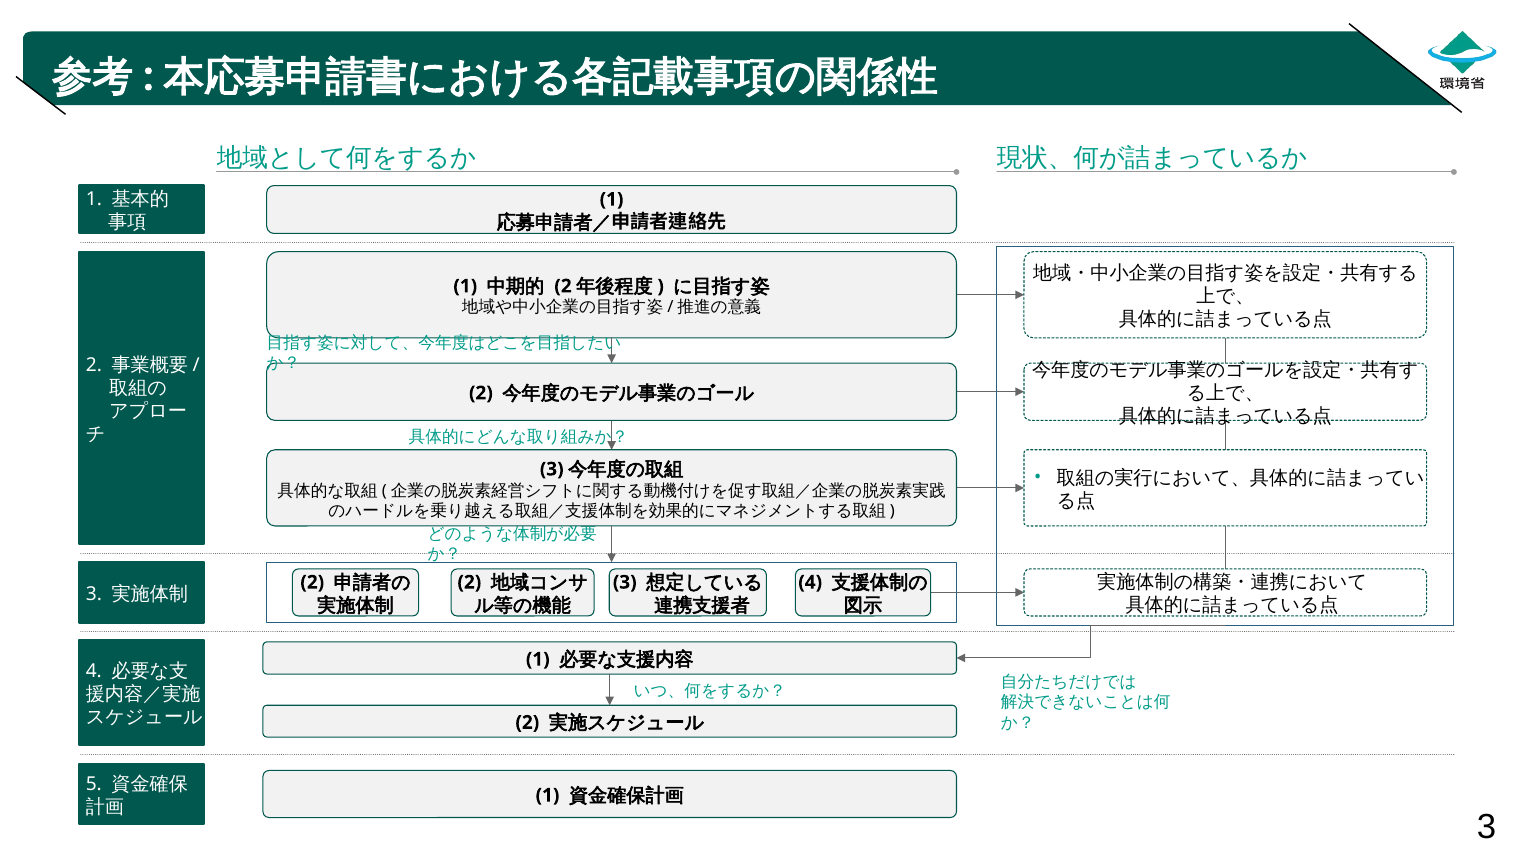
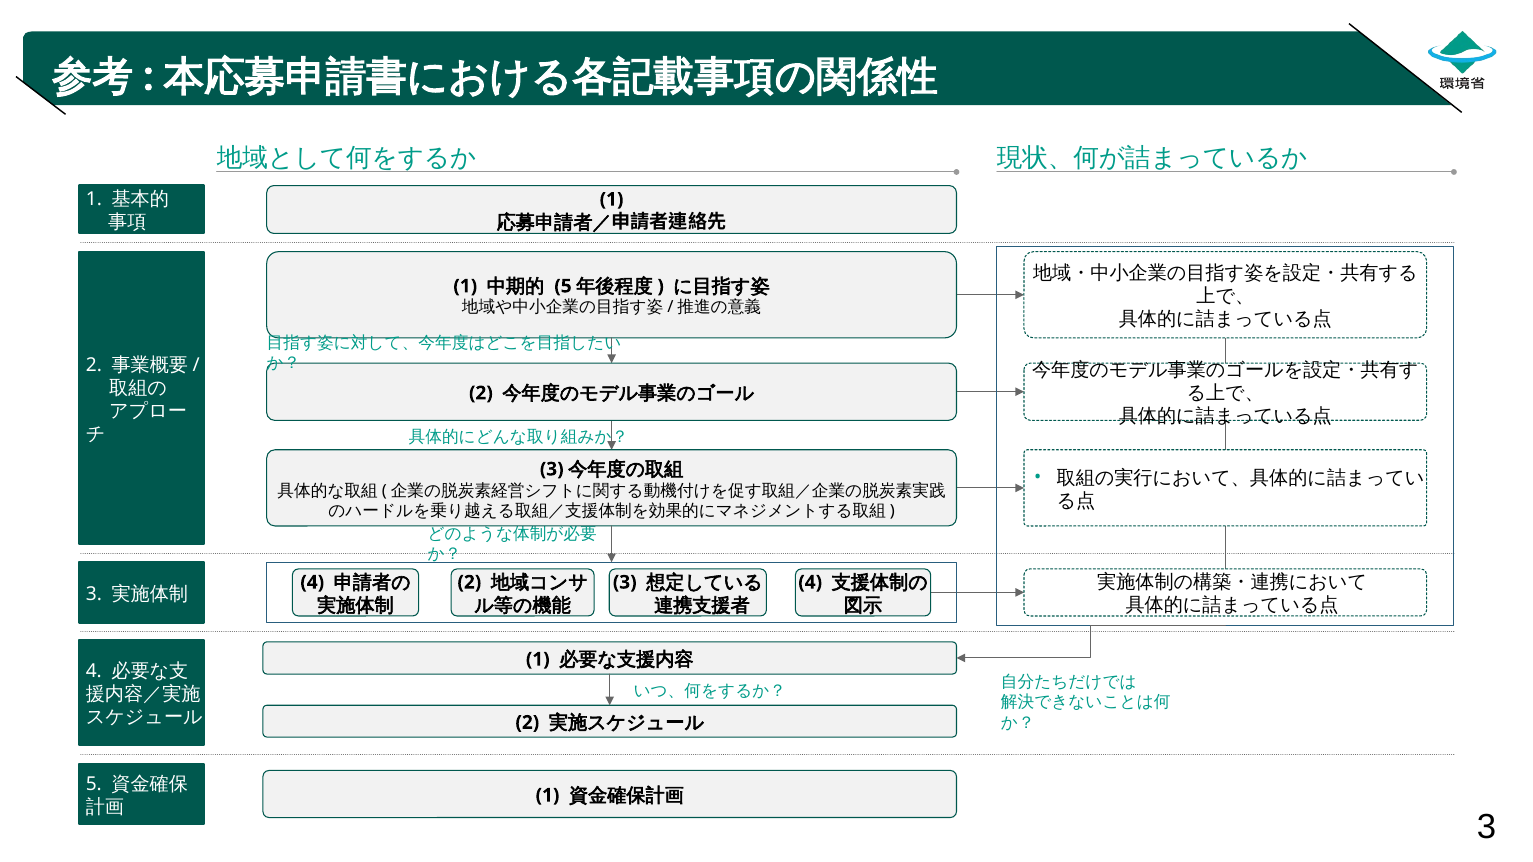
2 at (563, 286): 2 -> 5
2 at (312, 582): 2 -> 4
